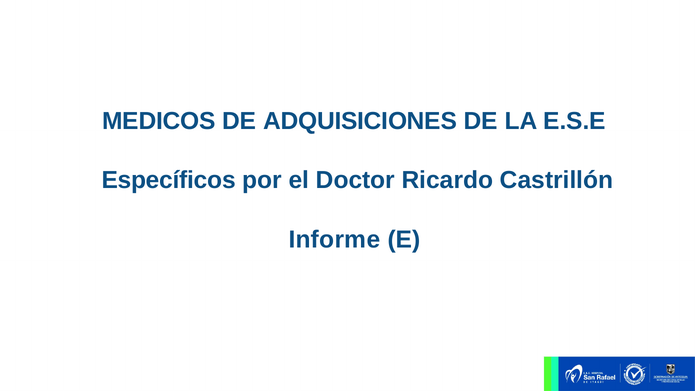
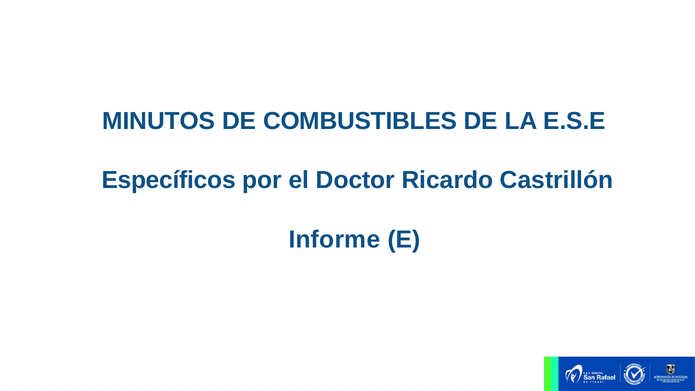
MEDICOS: MEDICOS -> MINUTOS
ADQUISICIONES: ADQUISICIONES -> COMBUSTIBLES
